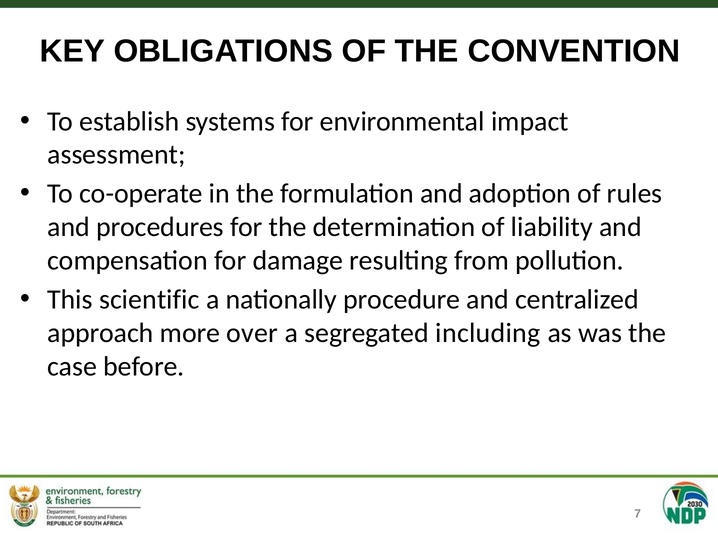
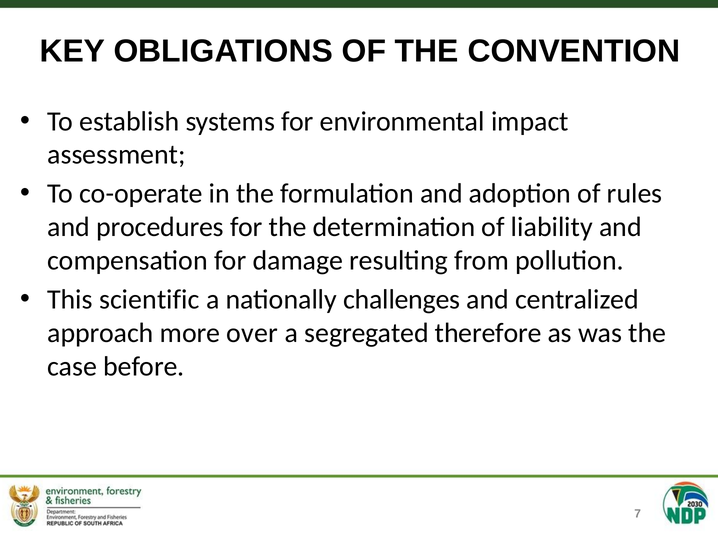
procedure: procedure -> challenges
including: including -> therefore
